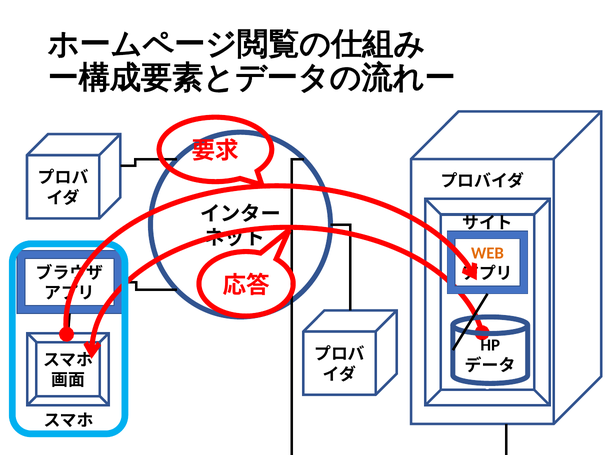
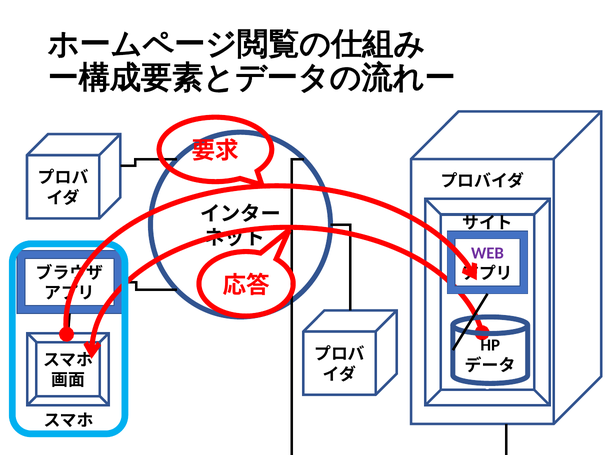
WEB colour: orange -> purple
